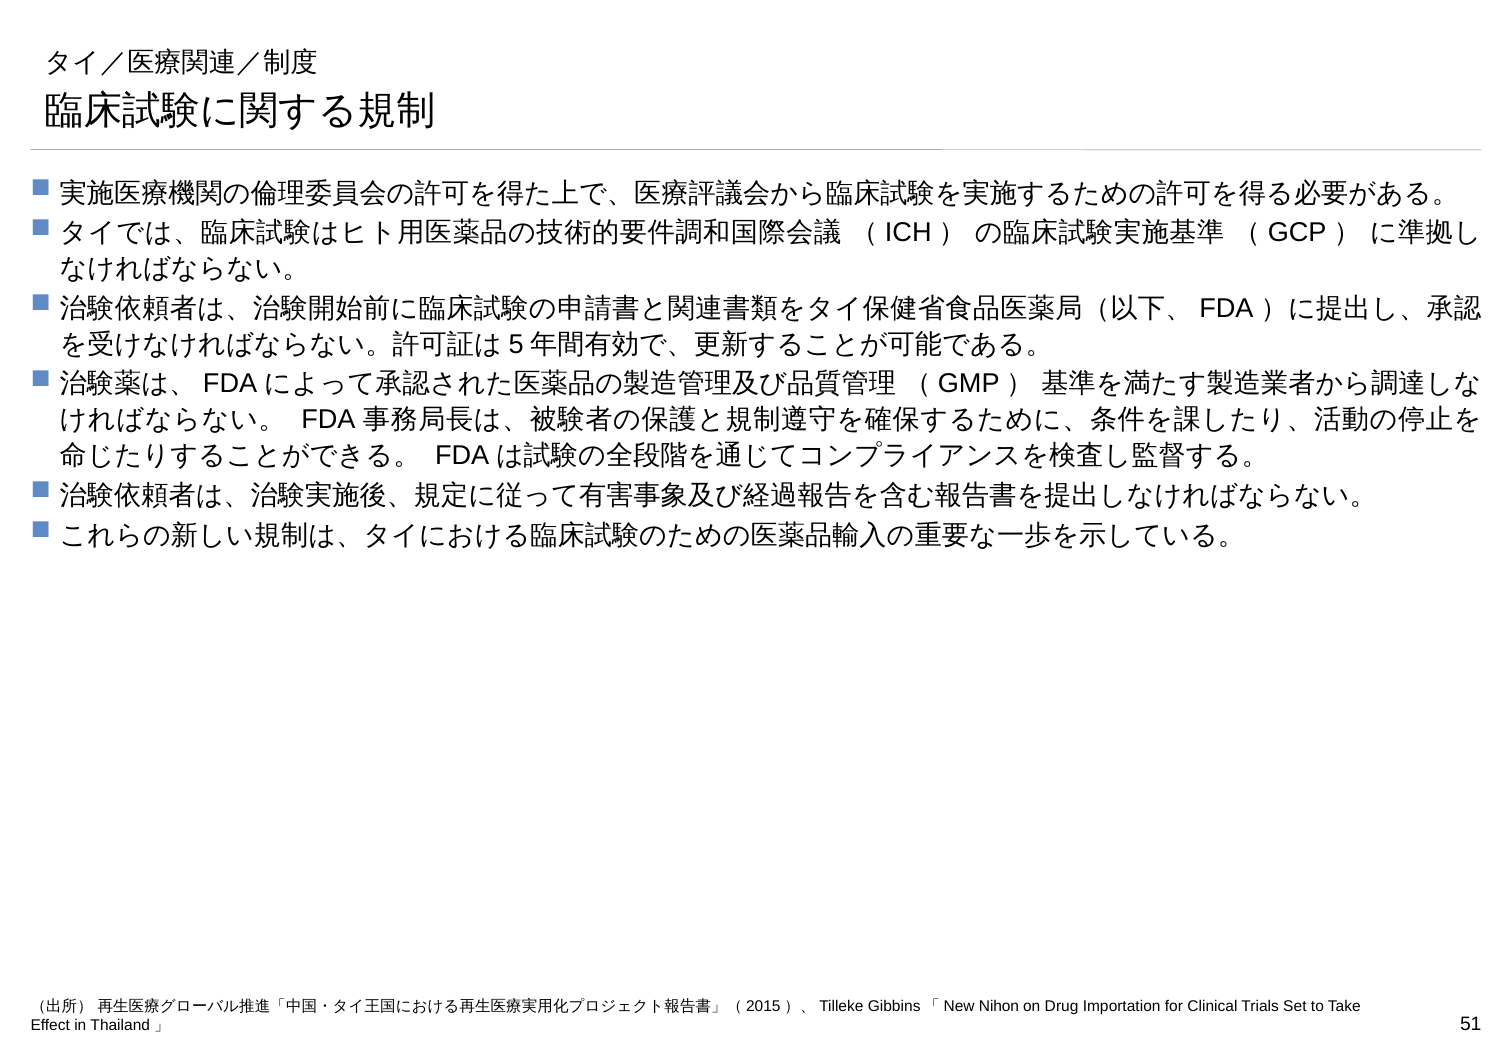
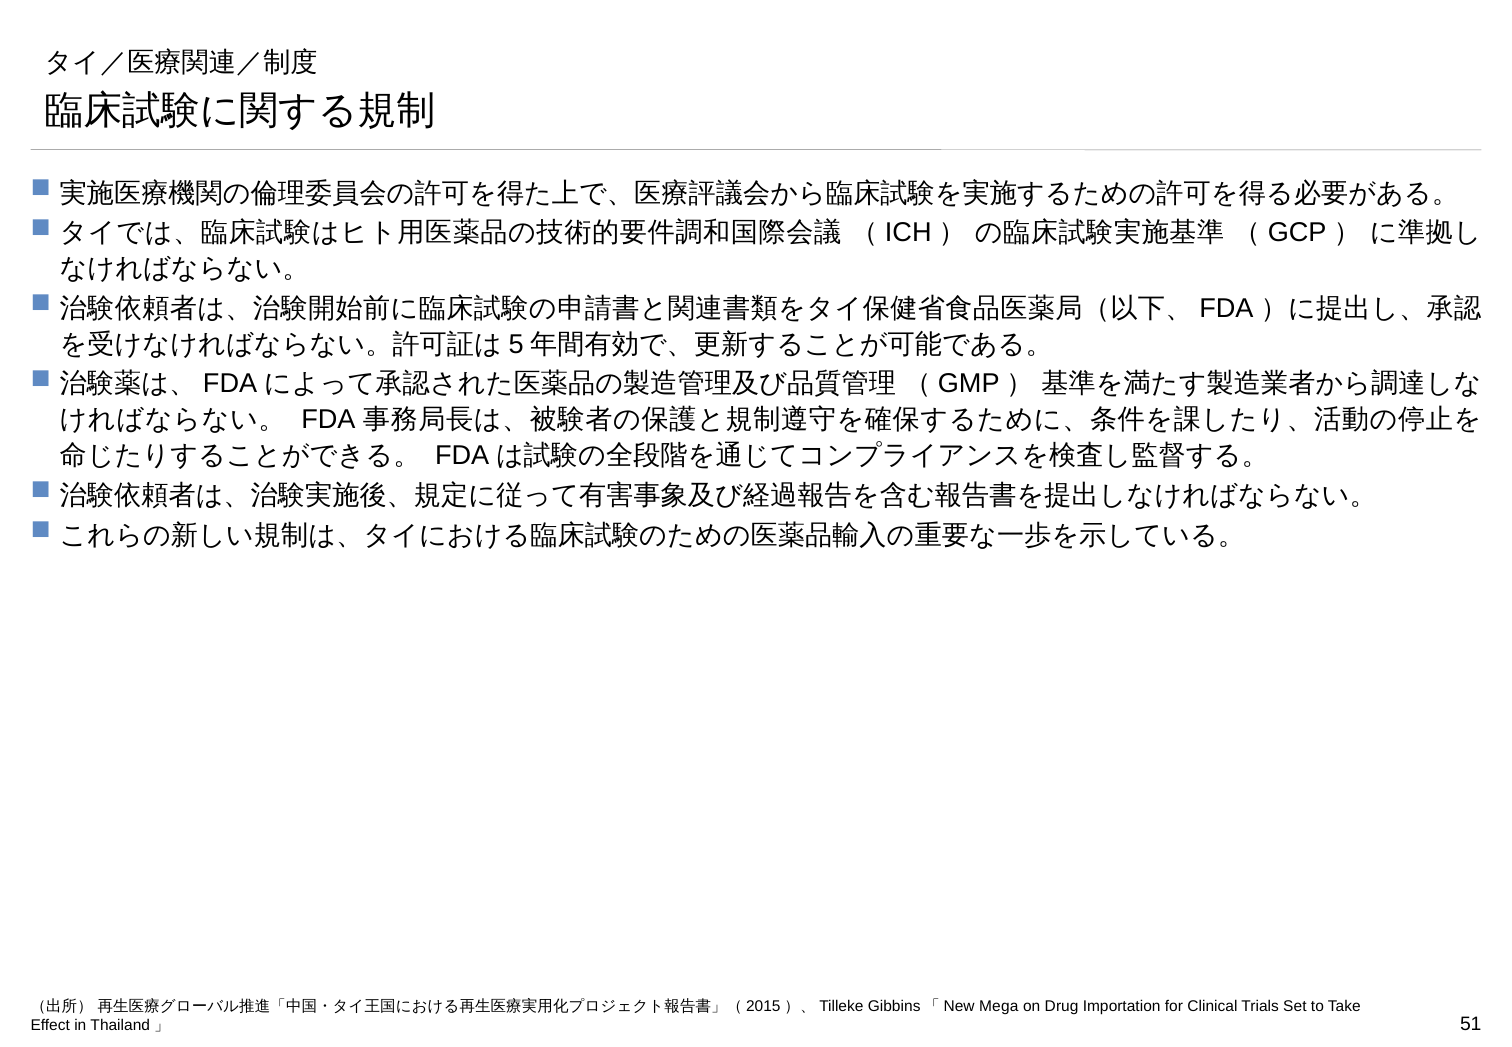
Nihon: Nihon -> Mega
